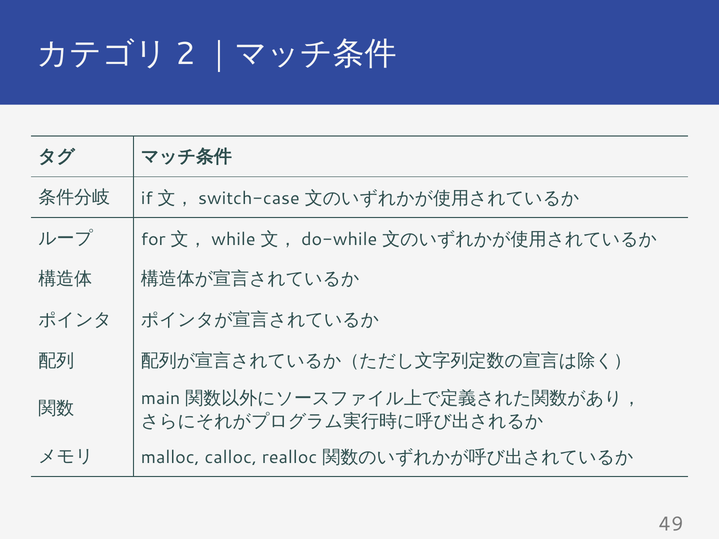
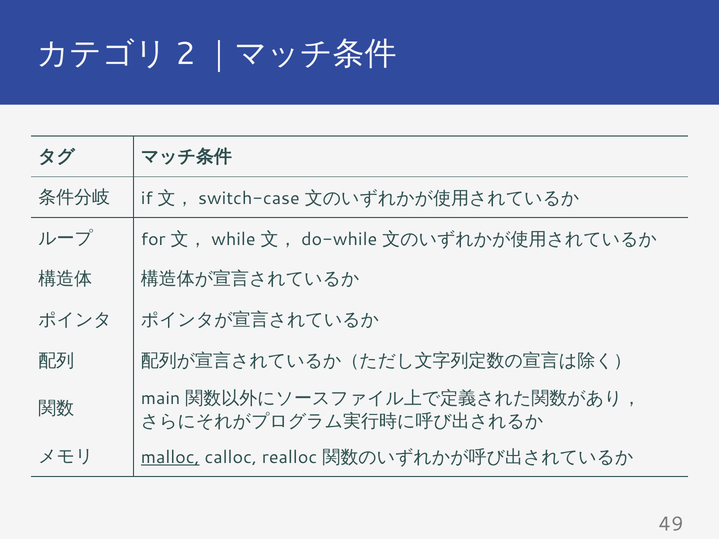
malloc underline: none -> present
